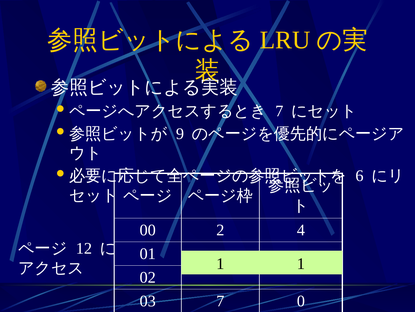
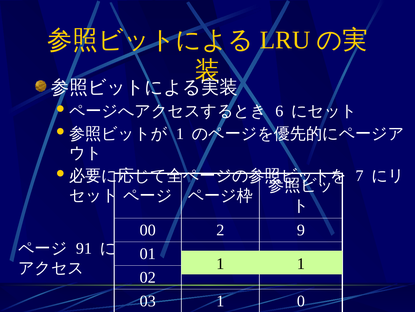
7 at (279, 111): 7 -> 6
9 at (180, 134): 9 -> 1
6: 6 -> 7
4: 4 -> 9
12: 12 -> 91
03 7: 7 -> 1
